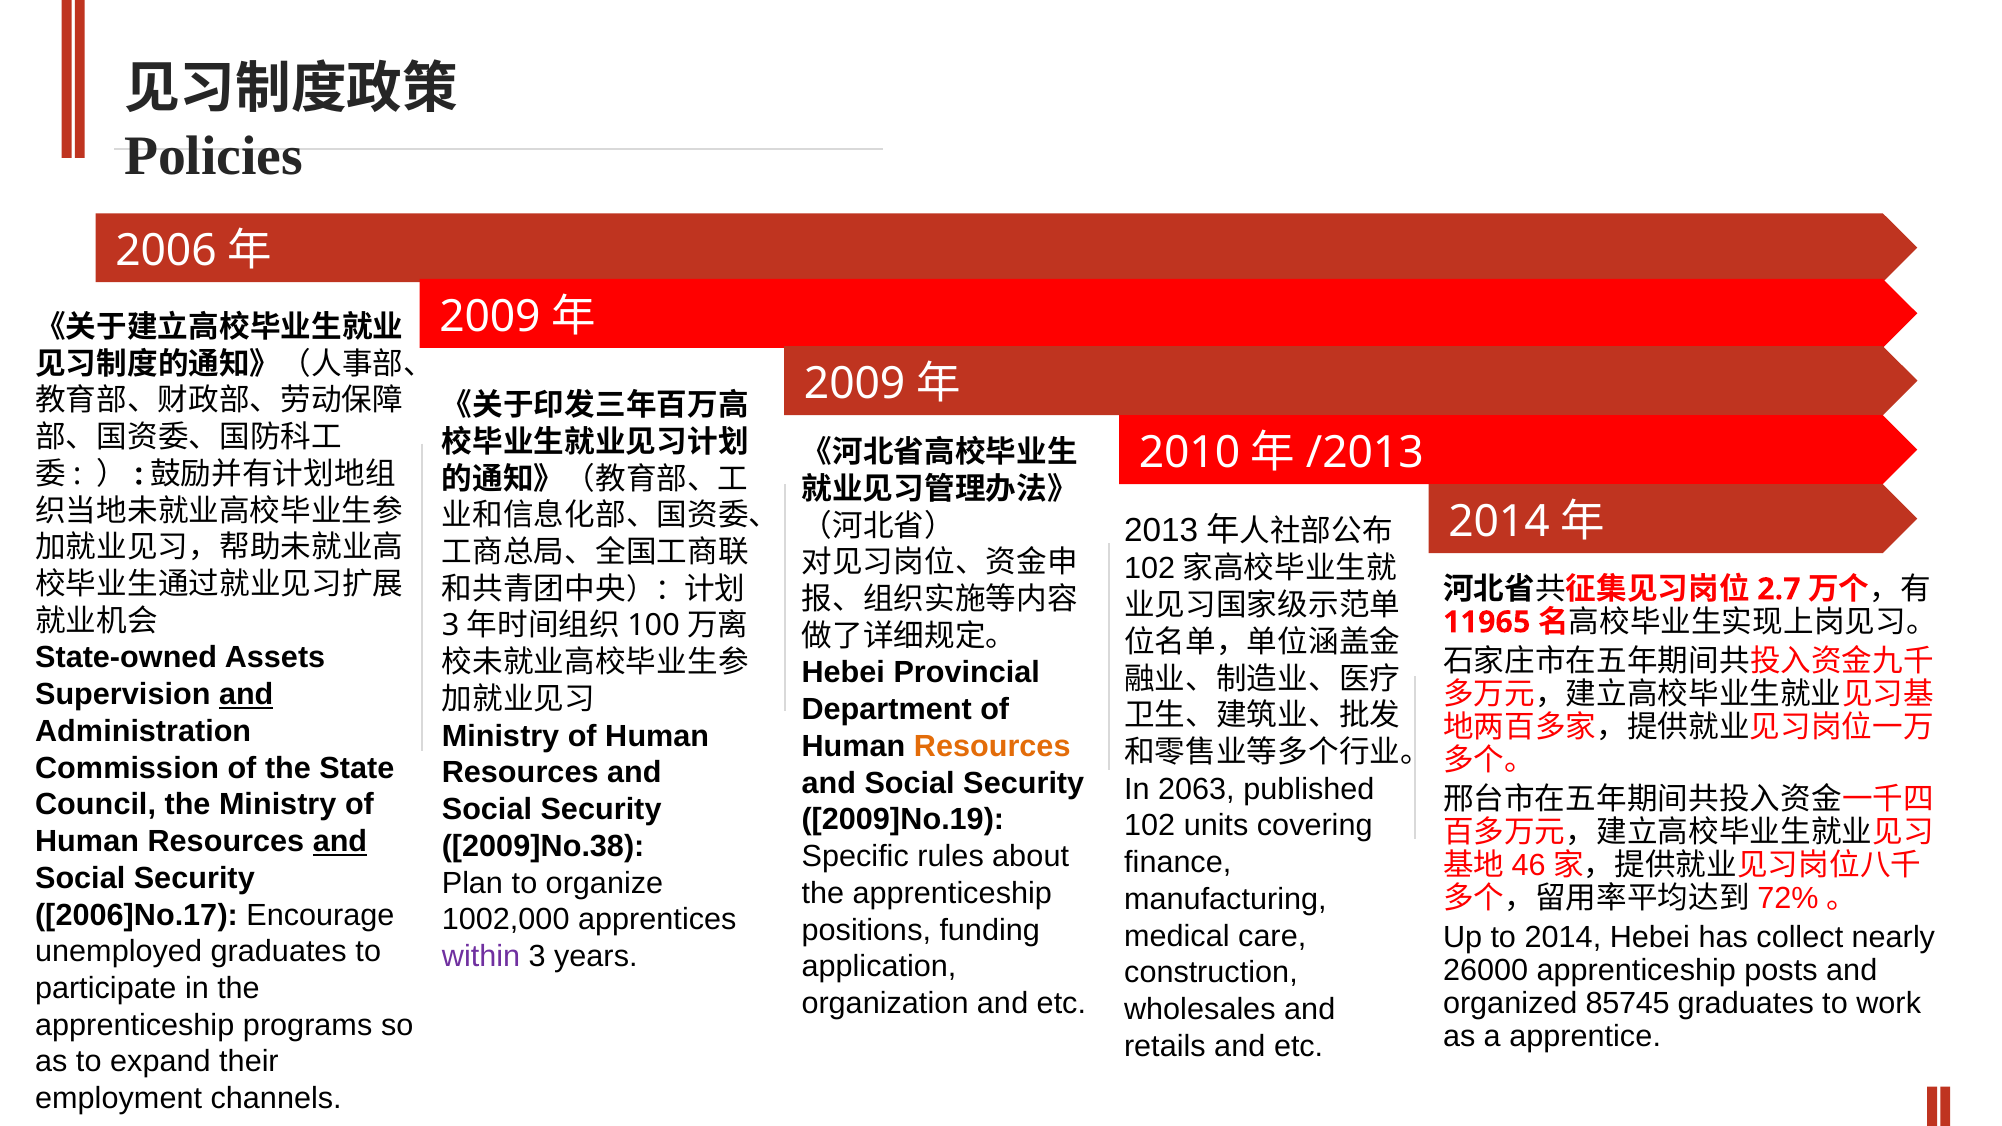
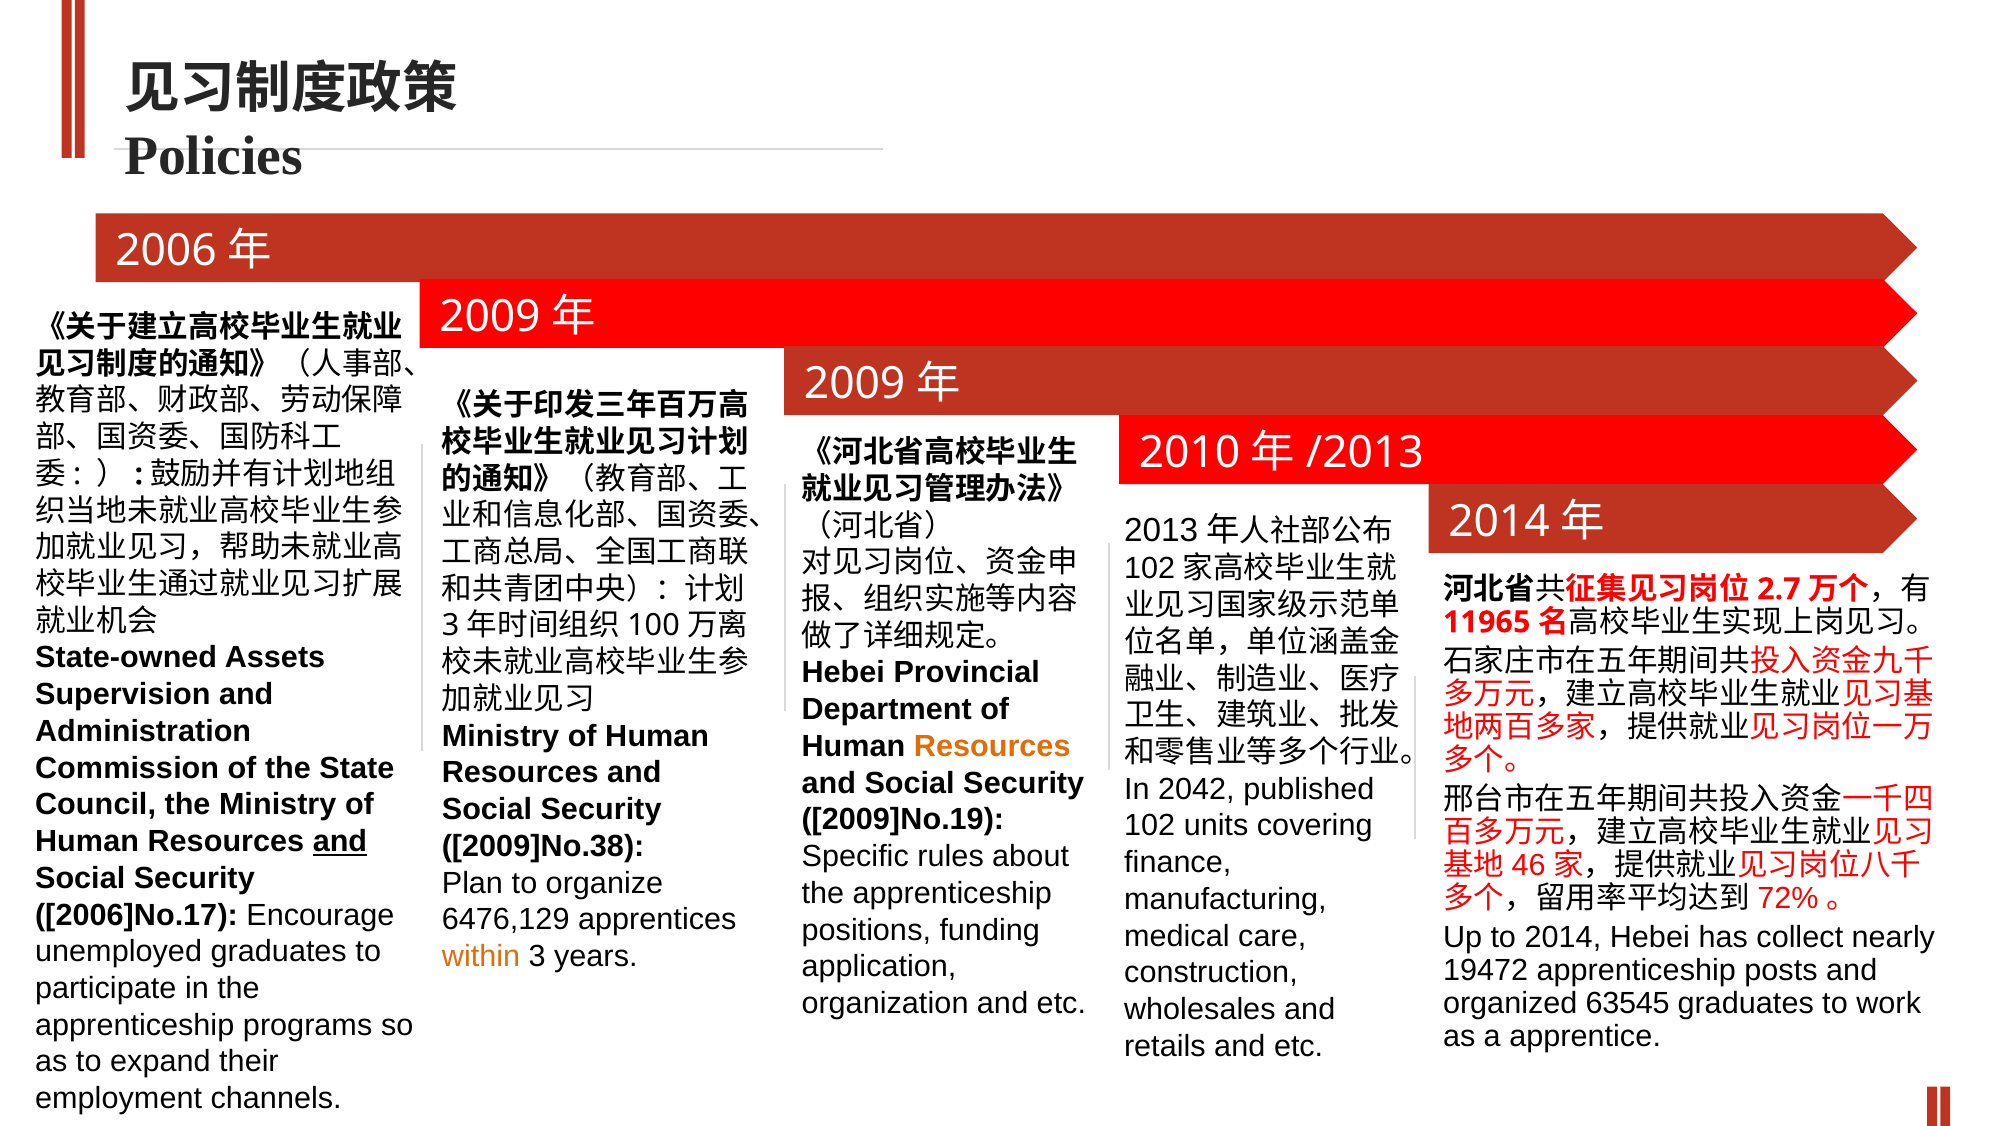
and at (246, 695) underline: present -> none
2063: 2063 -> 2042
1002,000: 1002,000 -> 6476,129
within colour: purple -> orange
26000: 26000 -> 19472
85745: 85745 -> 63545
